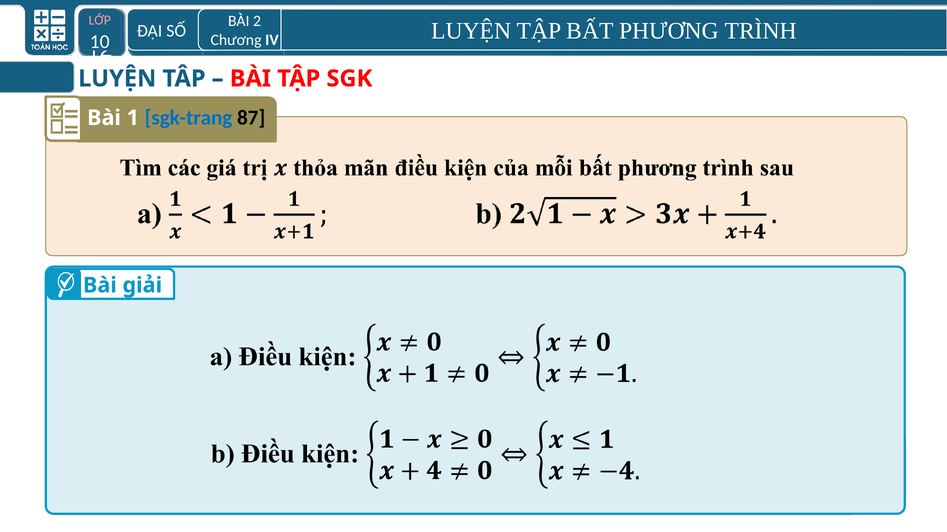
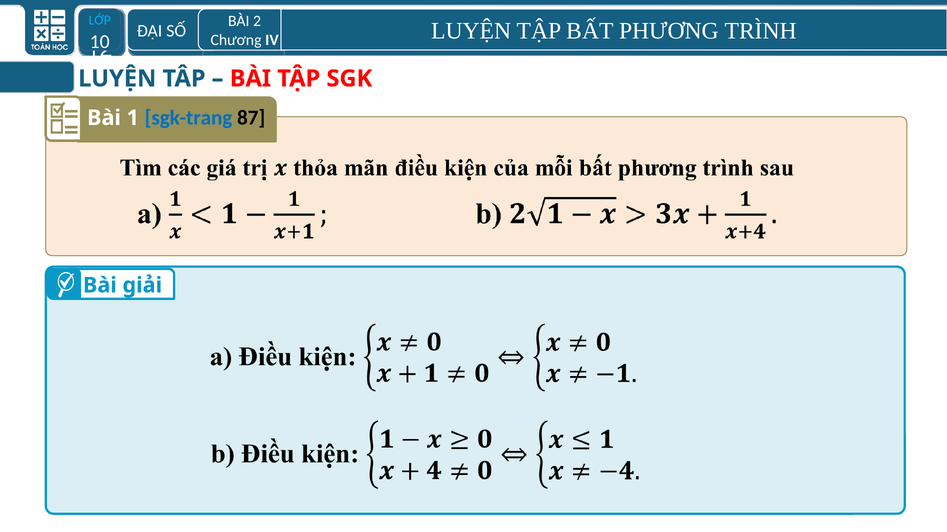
LỚP at (100, 20) colour: pink -> light blue
